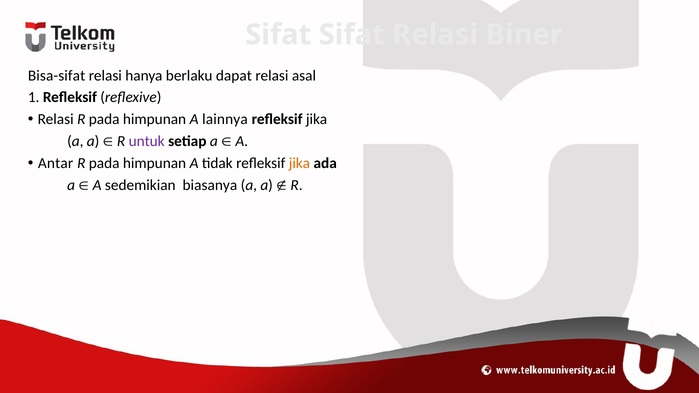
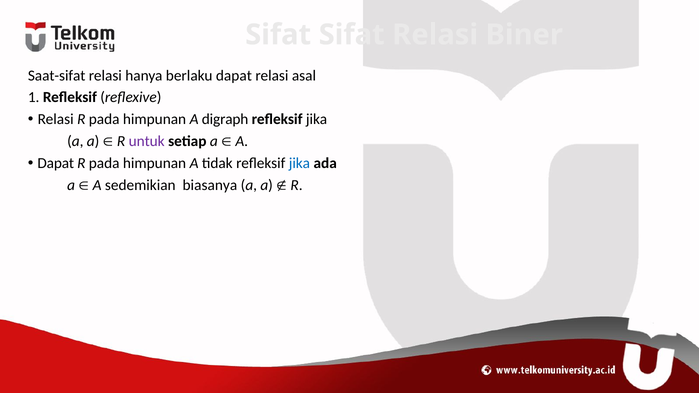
Bisa-sifat: Bisa-sifat -> Saat-sifat
lainnya: lainnya -> digraph
Antar at (56, 163): Antar -> Dapat
jika at (299, 163) colour: orange -> blue
